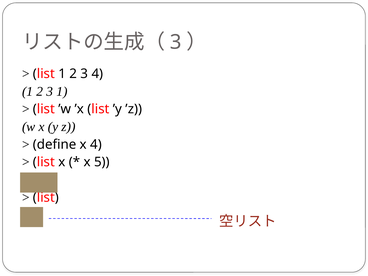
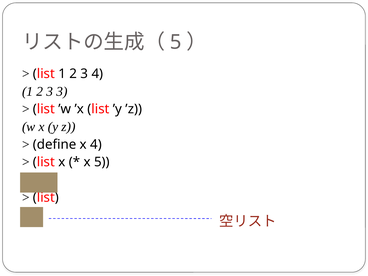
3 at (176, 42): 3 -> 5
3 1: 1 -> 3
